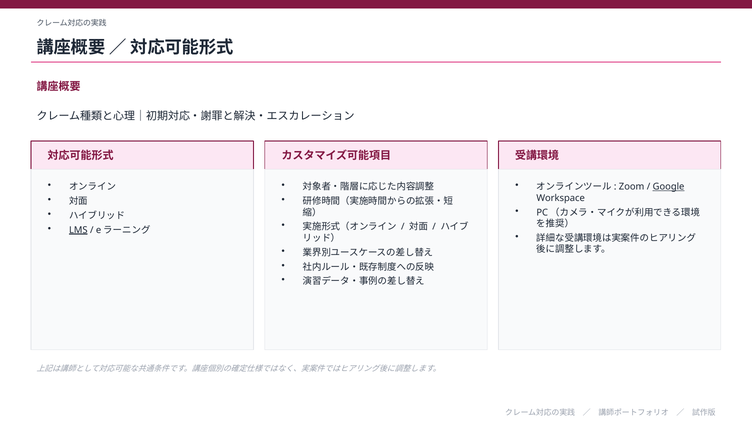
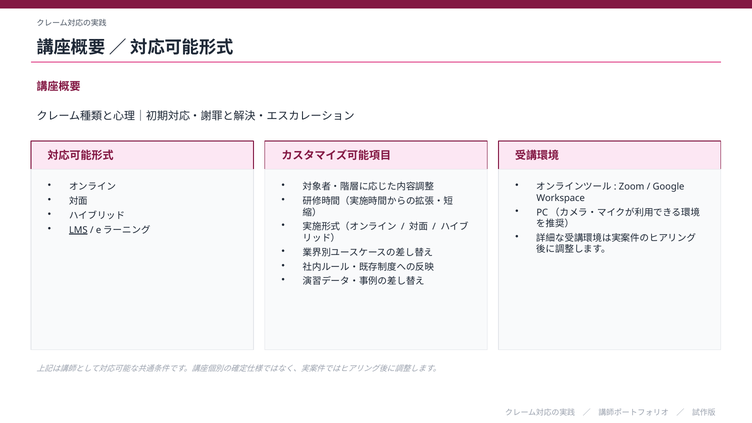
Google underline: present -> none
